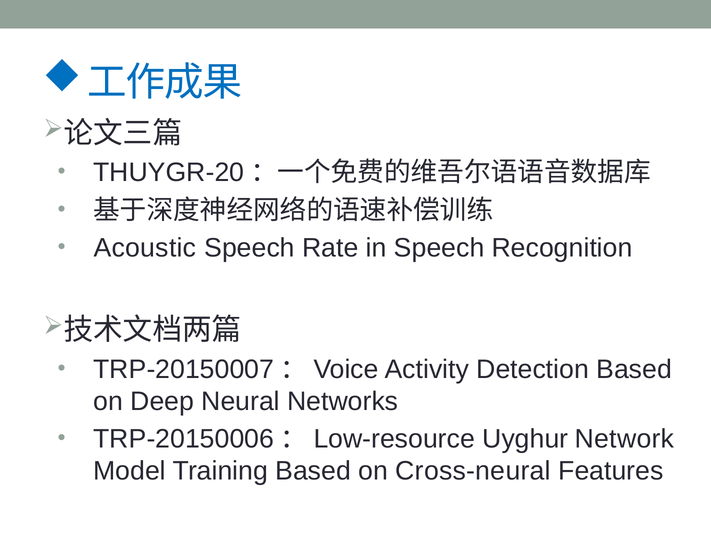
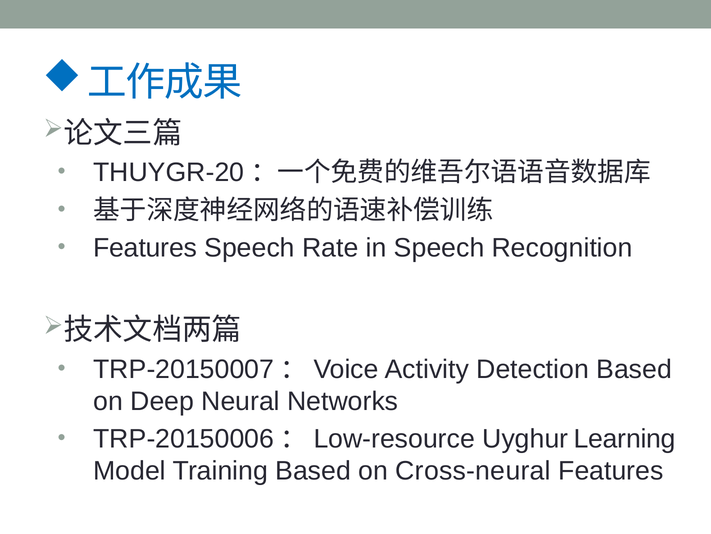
Acoustic at (145, 247): Acoustic -> Features
Network: Network -> Learning
